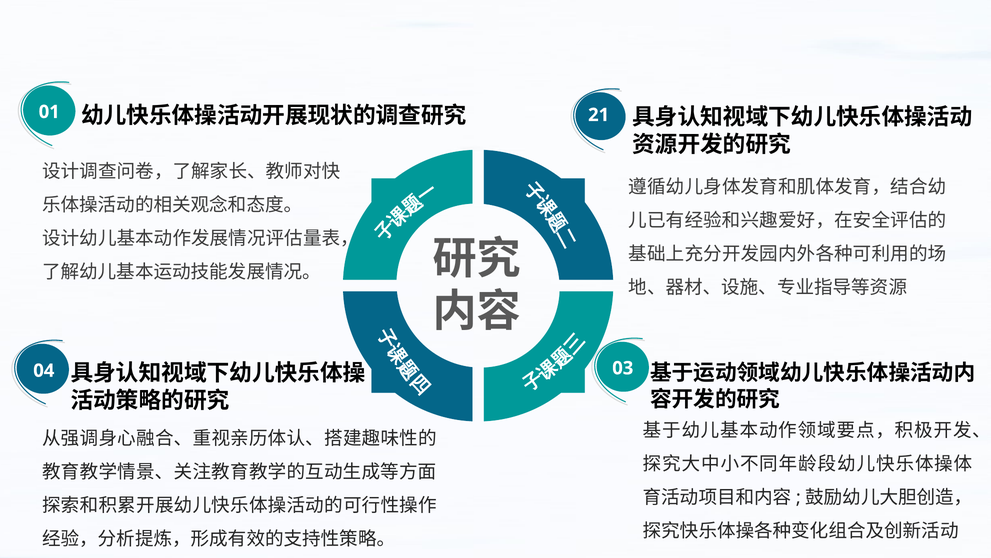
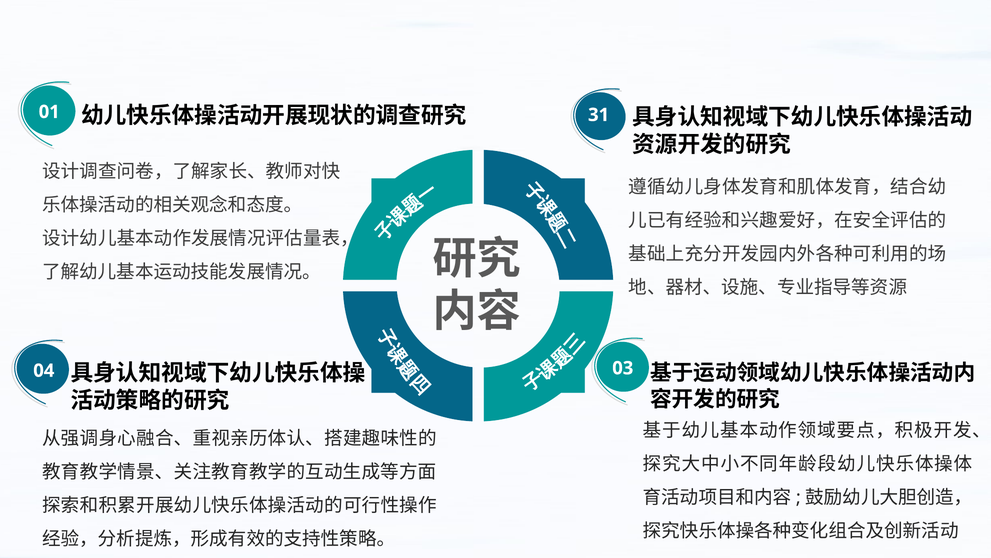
21: 21 -> 31
